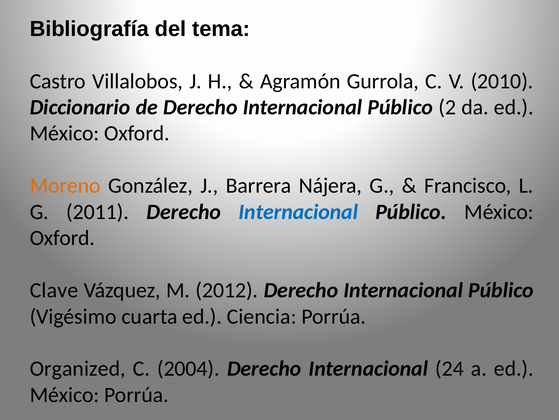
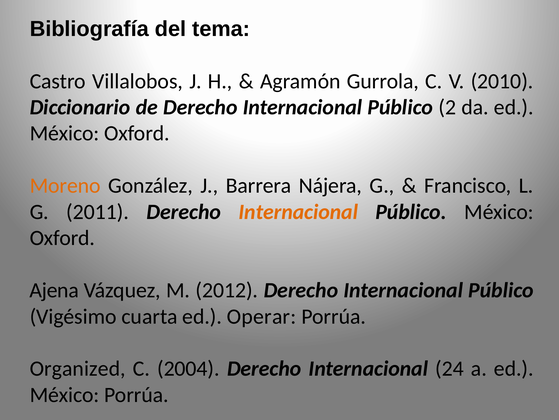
Internacional at (298, 212) colour: blue -> orange
Clave: Clave -> Ajena
Ciencia: Ciencia -> Operar
